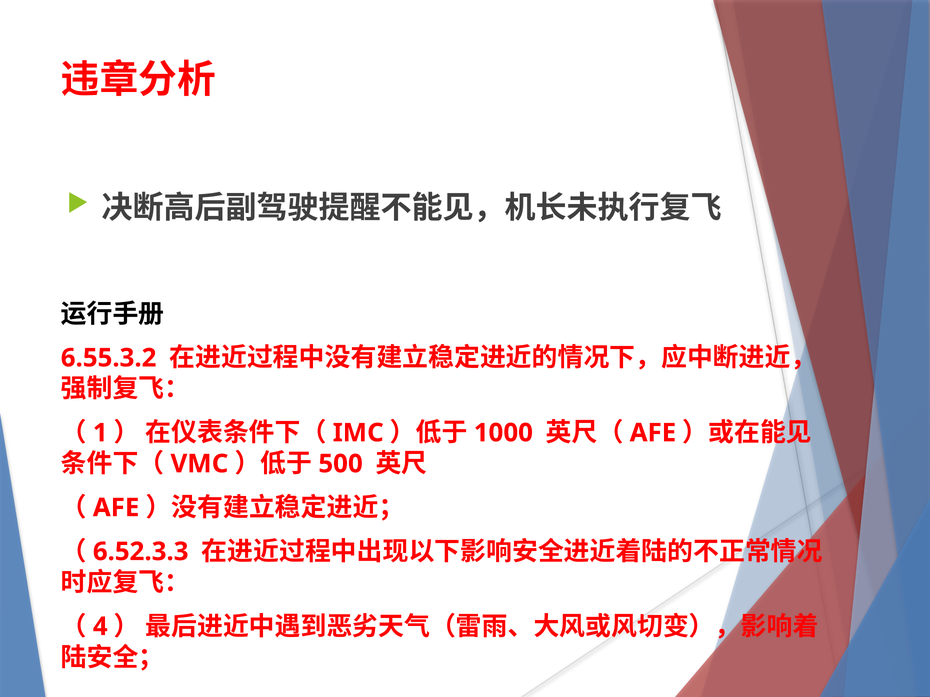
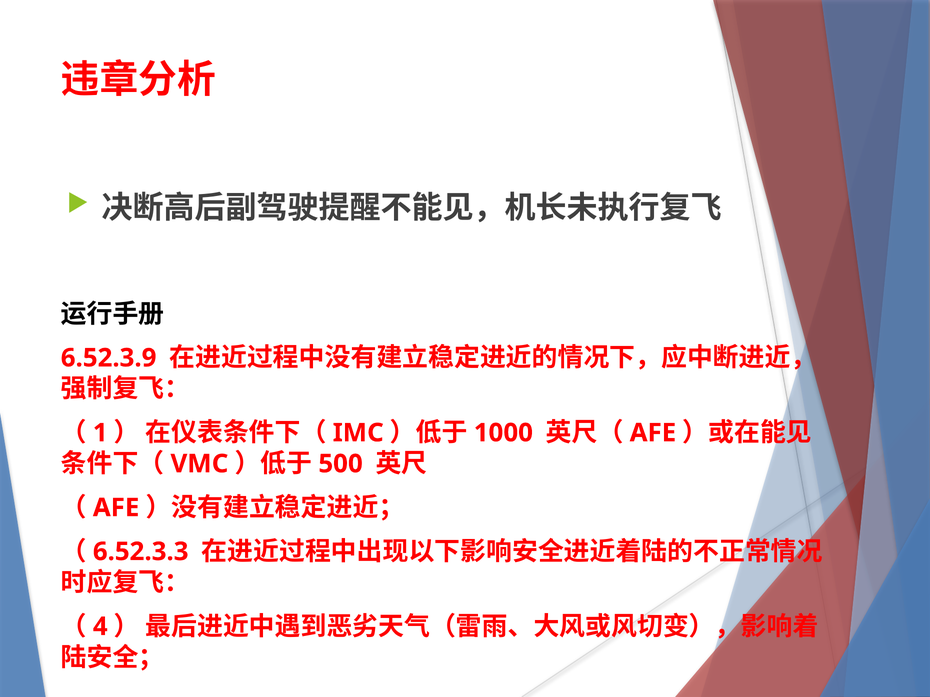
6.55.3.2: 6.55.3.2 -> 6.52.3.9
